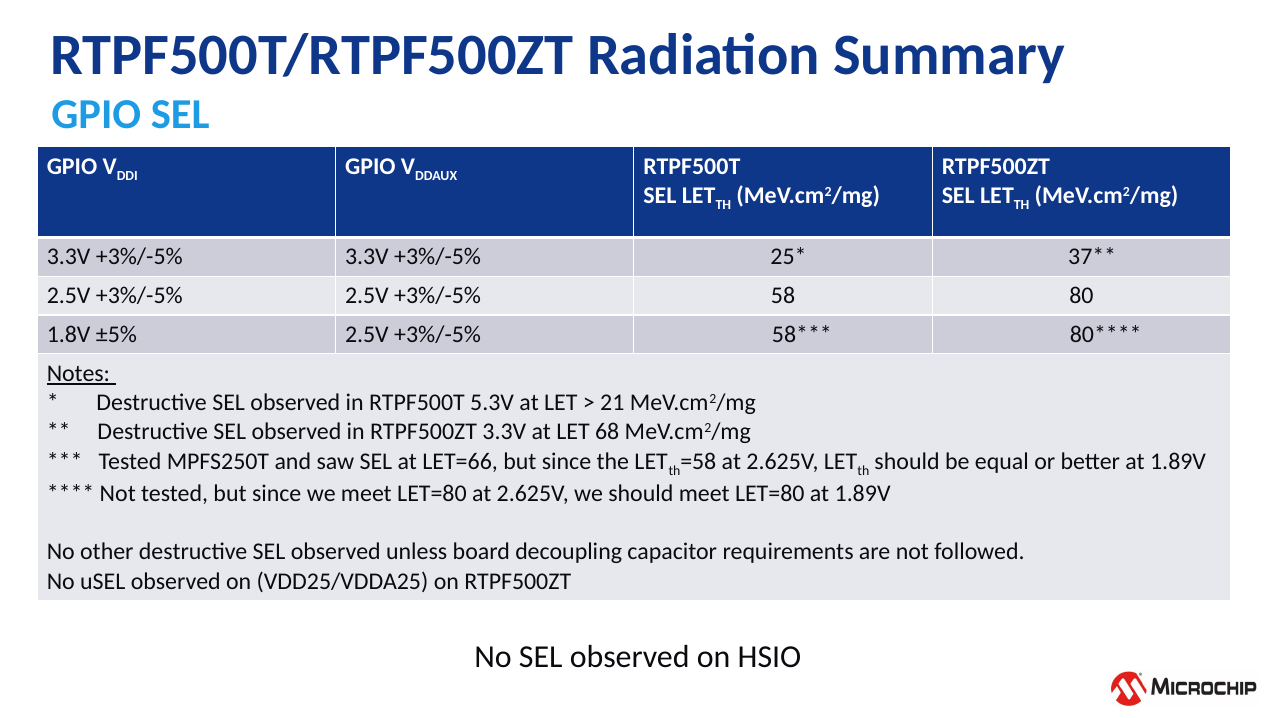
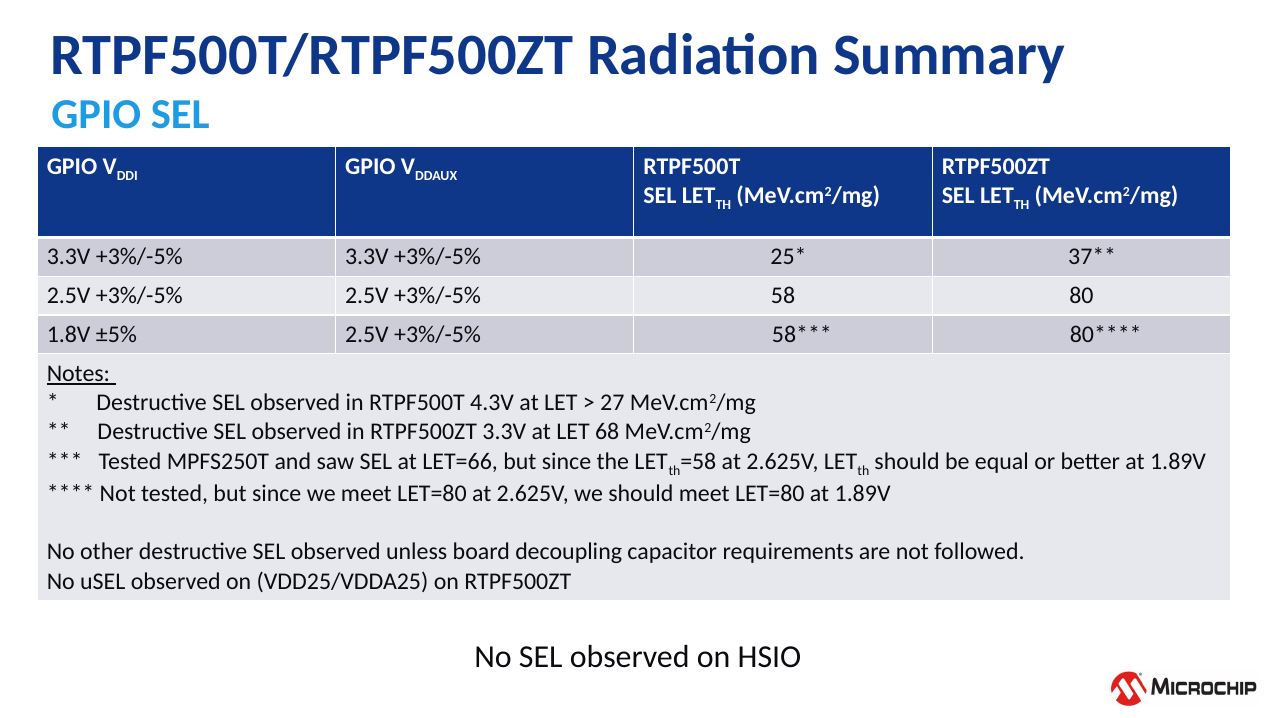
5.3V: 5.3V -> 4.3V
21: 21 -> 27
